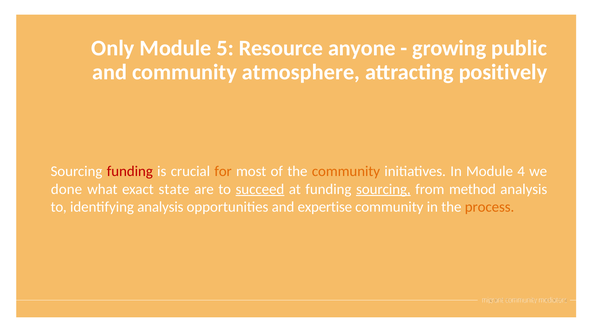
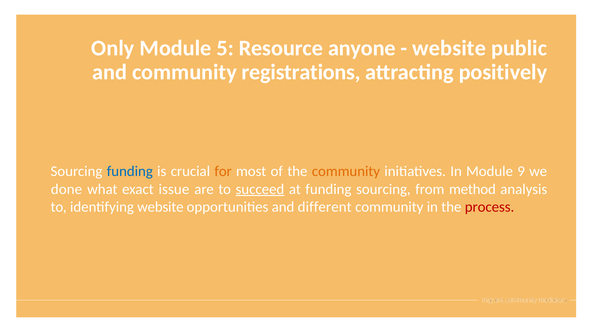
growing at (449, 48): growing -> website
atmosphere: atmosphere -> registrations
funding at (130, 171) colour: red -> blue
4: 4 -> 9
state: state -> issue
sourcing at (383, 189) underline: present -> none
identifying analysis: analysis -> website
expertise: expertise -> different
process colour: orange -> red
